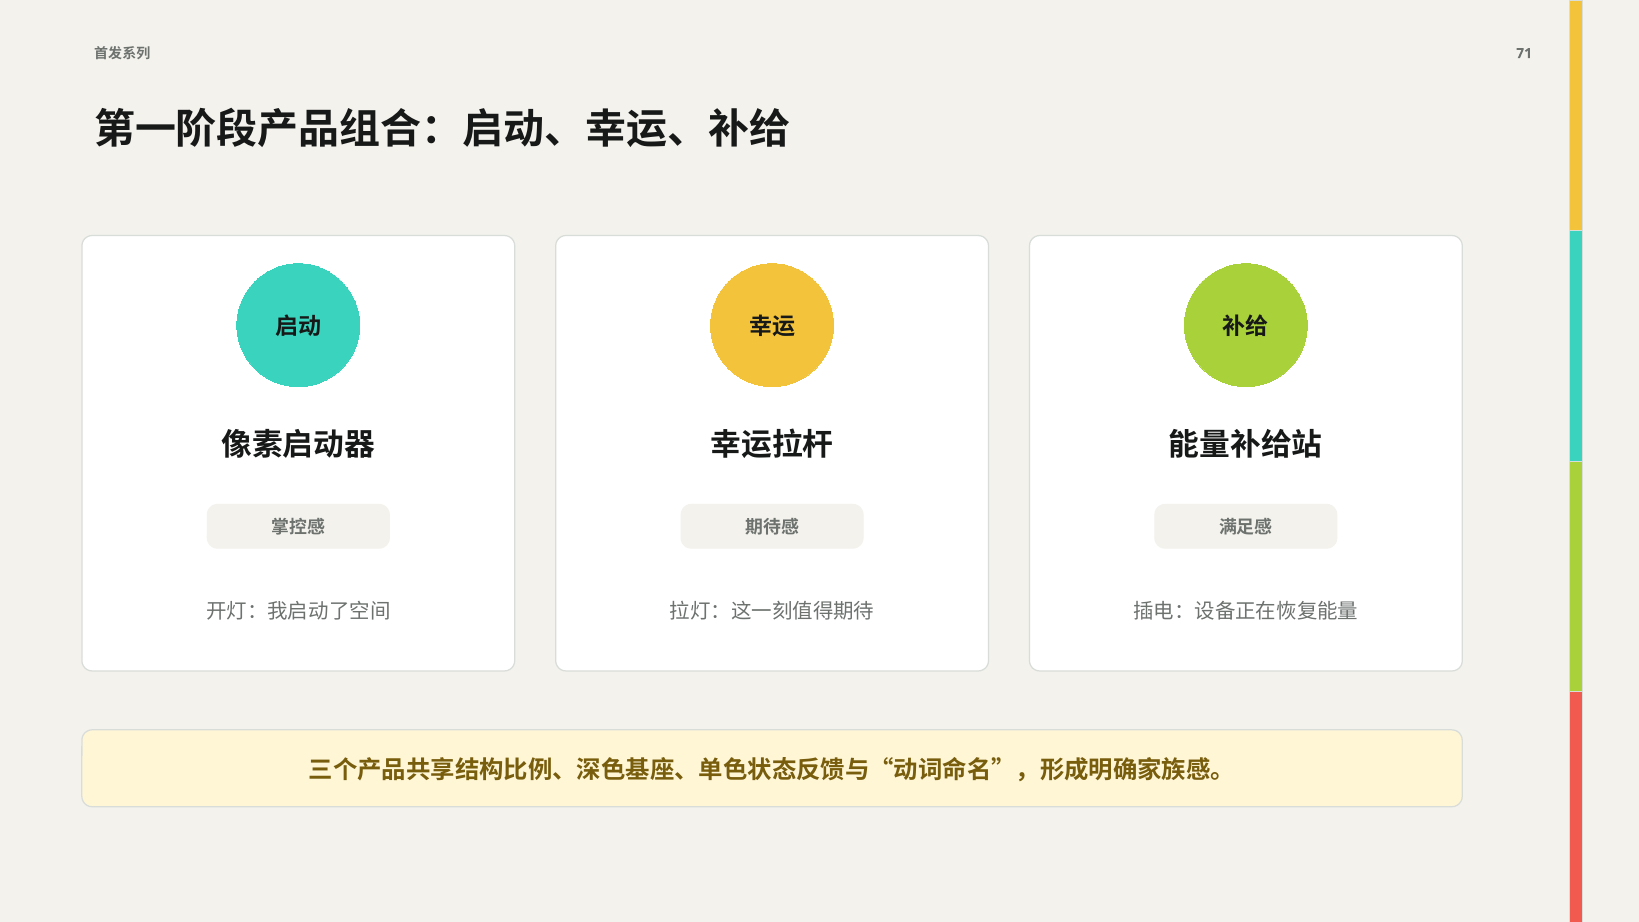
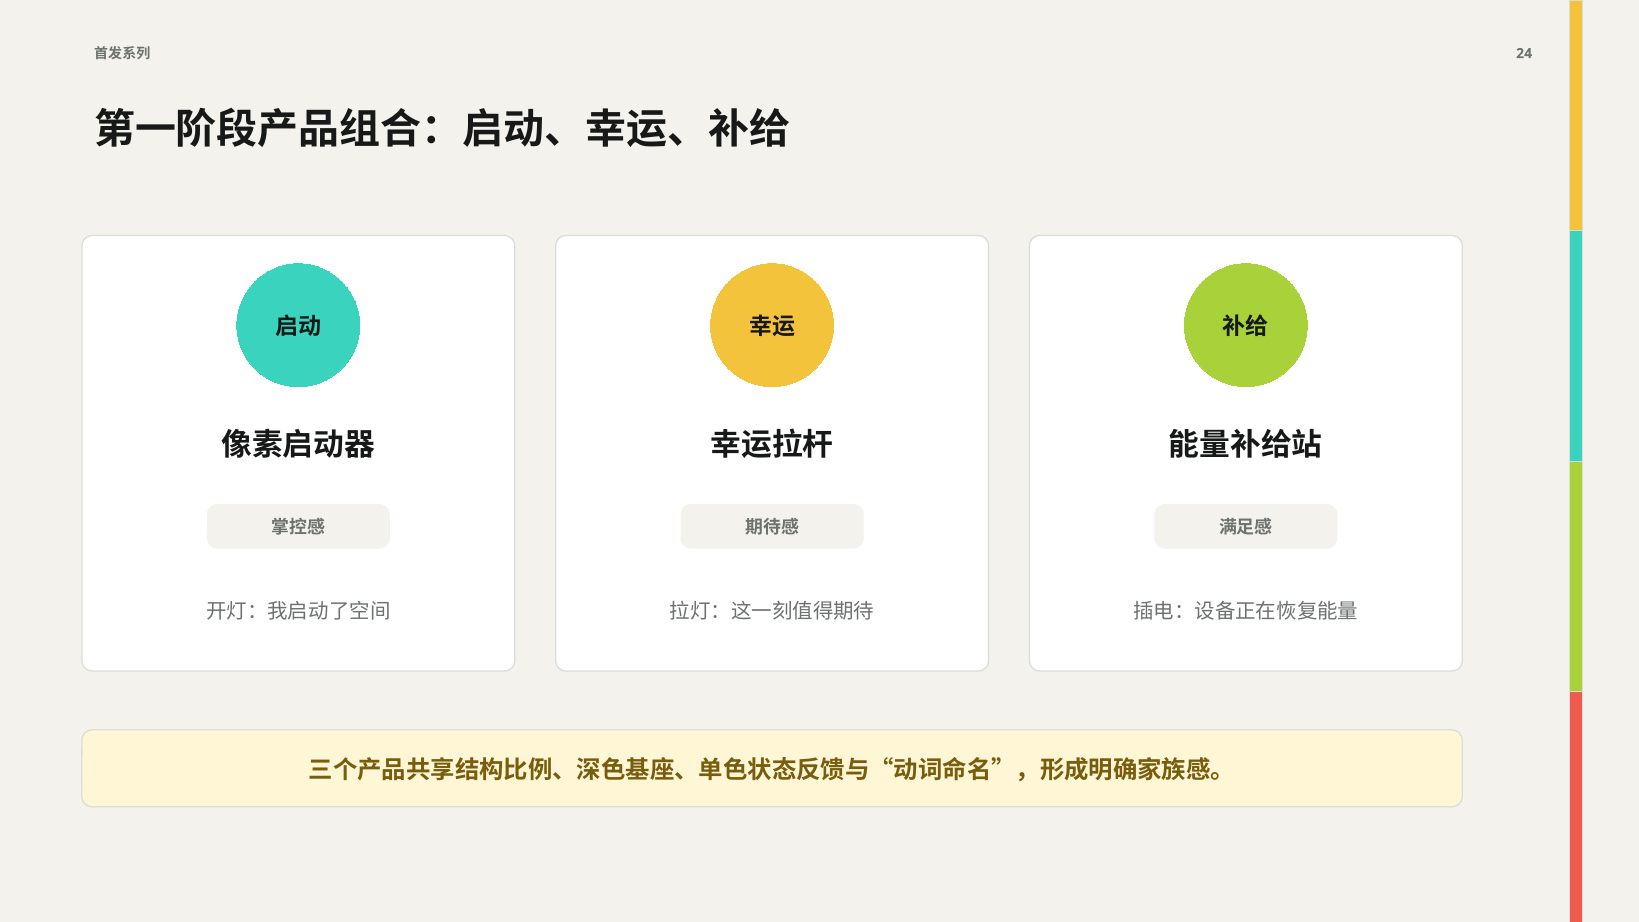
71: 71 -> 24
